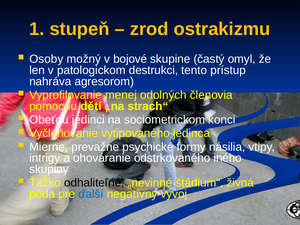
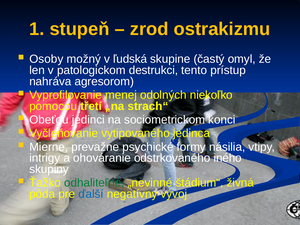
bojové: bojové -> ľudská
členovia: členovia -> niekoľko
dětí: dětí -> třetí
odhaliteľné colour: black -> green
